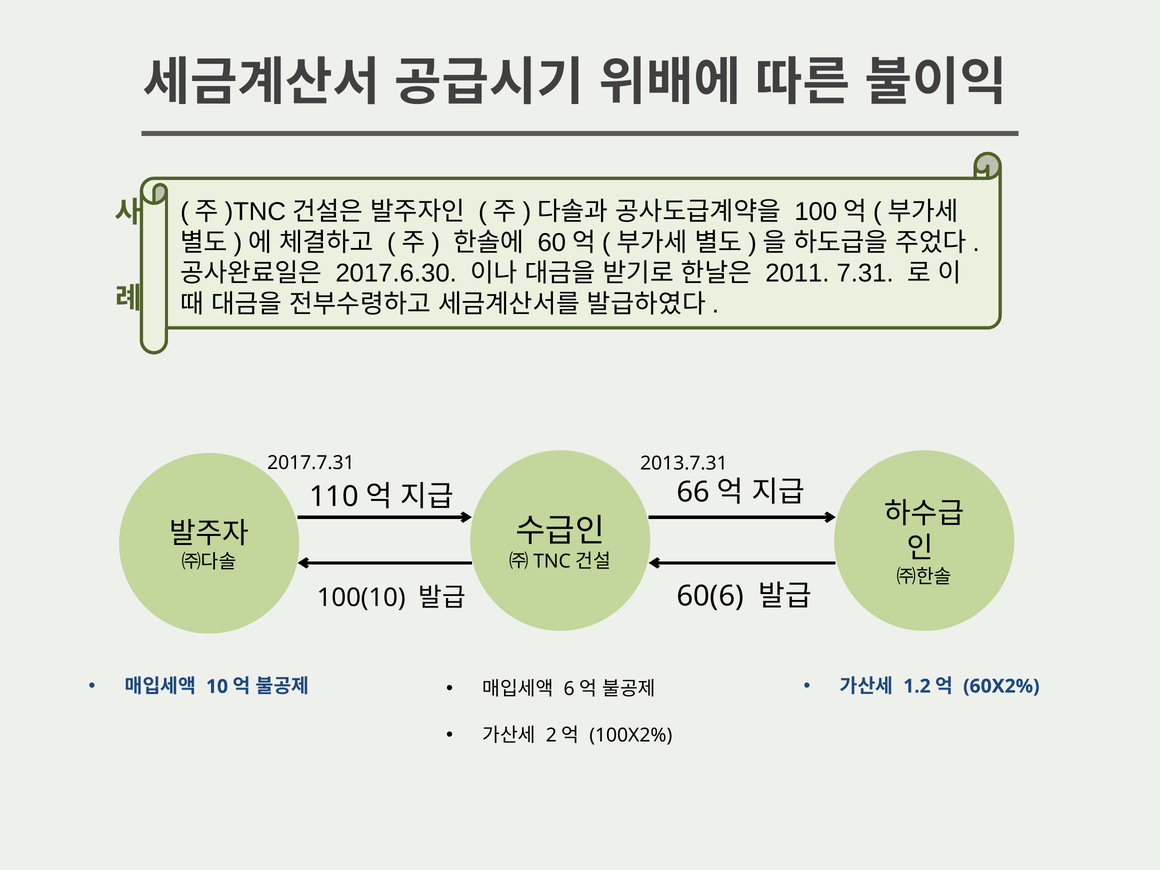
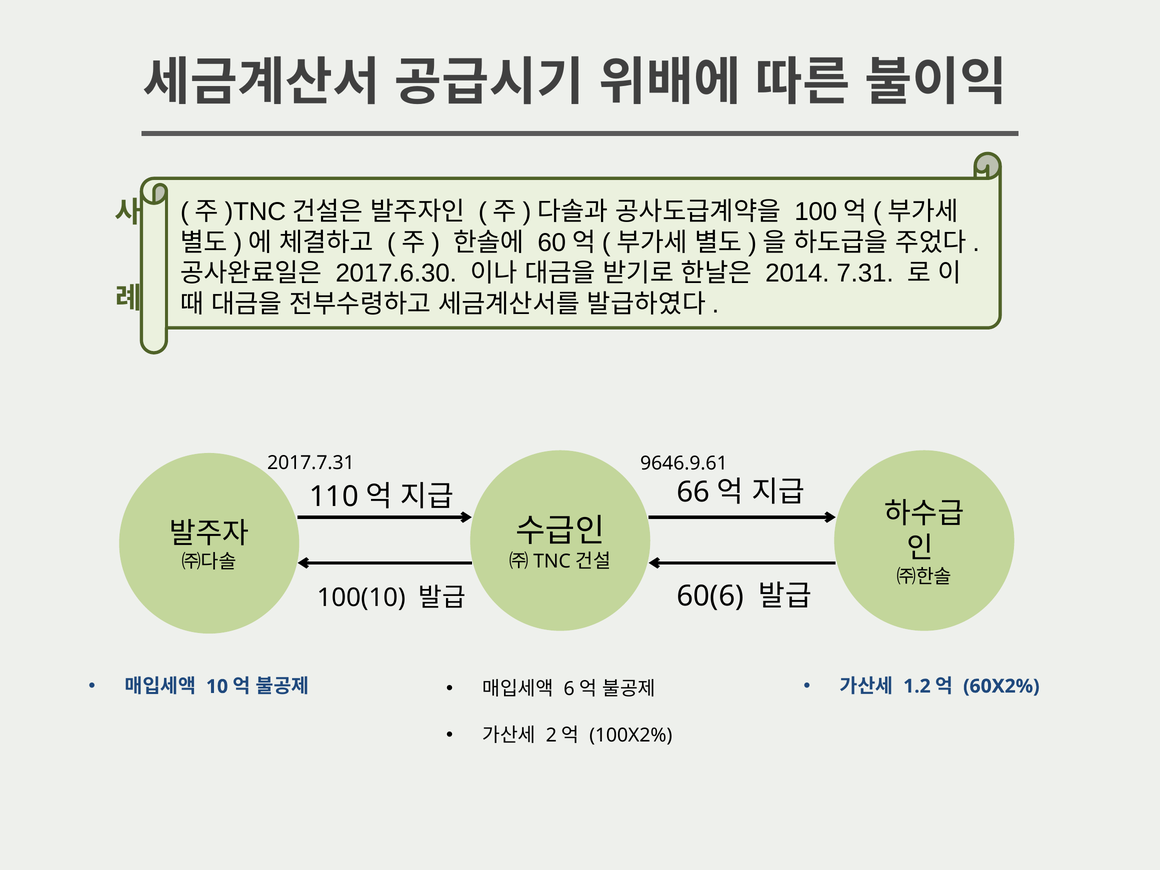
2011: 2011 -> 2014
2013.7.31: 2013.7.31 -> 9646.9.61
